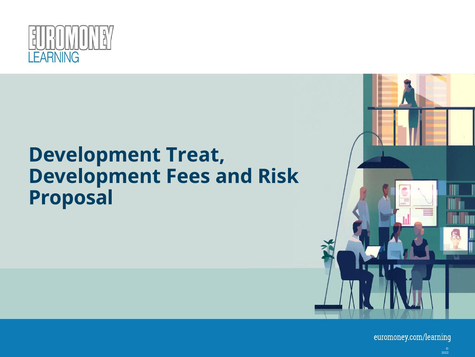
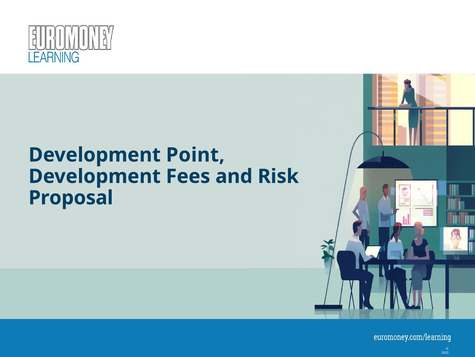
Treat: Treat -> Point
